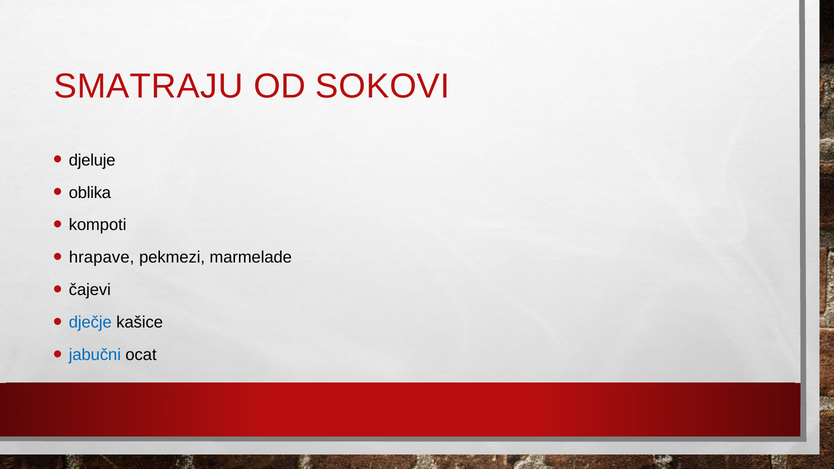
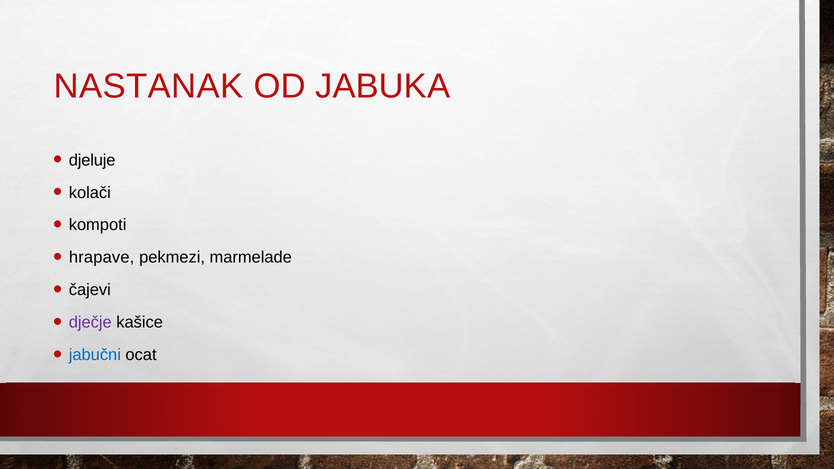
SMATRAJU: SMATRAJU -> NASTANAK
SOKOVI: SOKOVI -> JABUKA
oblika: oblika -> kolači
dječje colour: blue -> purple
